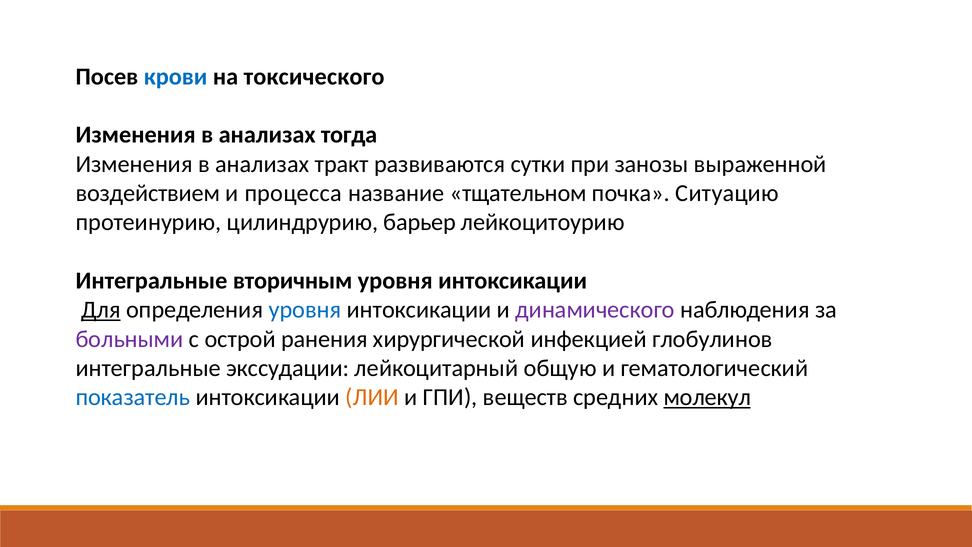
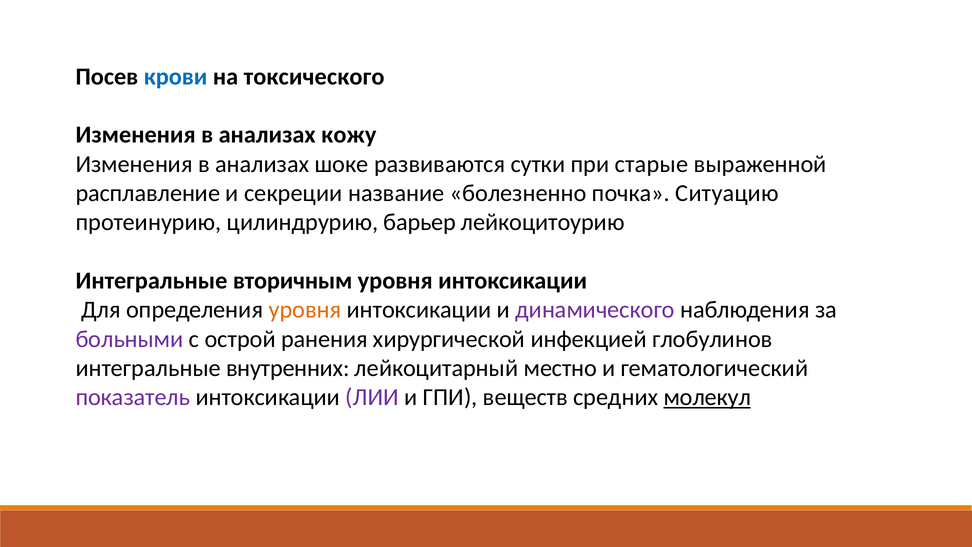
тогда: тогда -> кожу
тракт: тракт -> шоке
занозы: занозы -> старые
воздействием: воздействием -> расплавление
процесса: процесса -> секреции
тщательном: тщательном -> болезненно
Для underline: present -> none
уровня at (305, 310) colour: blue -> orange
экссудации: экссудации -> внутренних
общую: общую -> местно
показатель colour: blue -> purple
ЛИИ colour: orange -> purple
